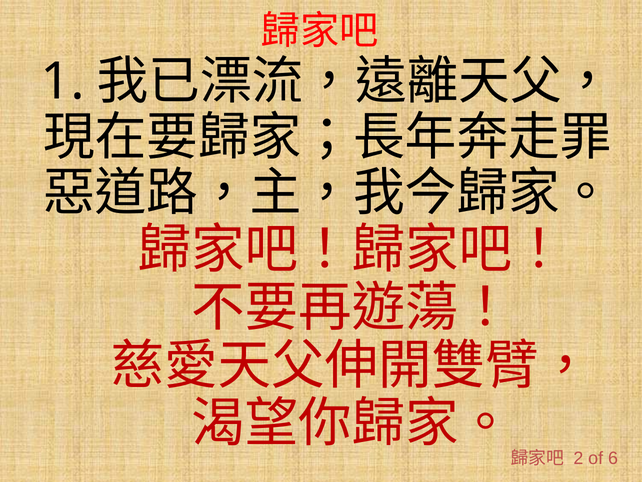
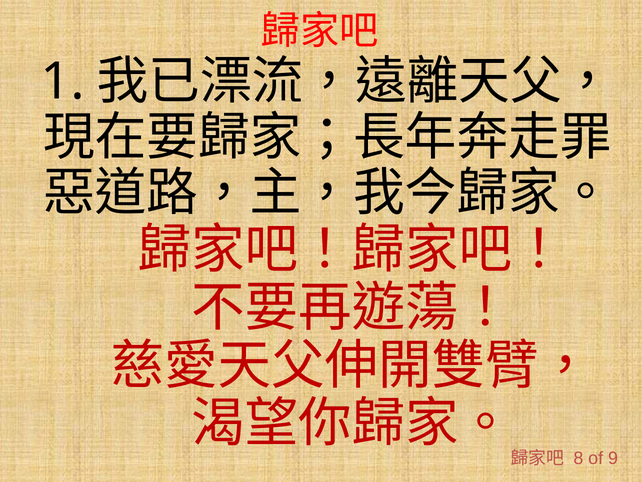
2: 2 -> 8
6: 6 -> 9
